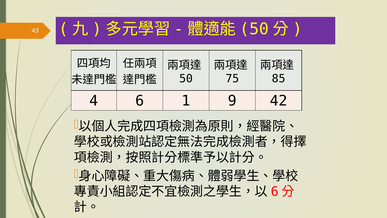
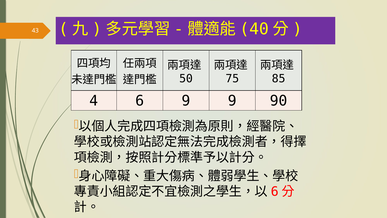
50 at (254, 29): 50 -> 40
6 1: 1 -> 9
42: 42 -> 90
